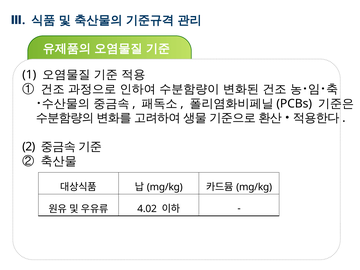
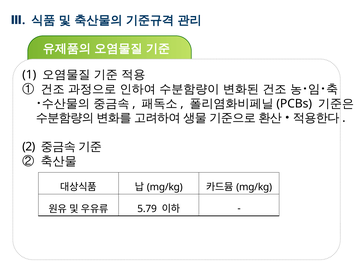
4.02: 4.02 -> 5.79
